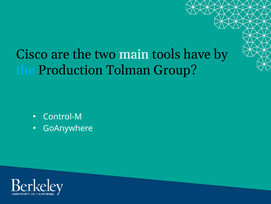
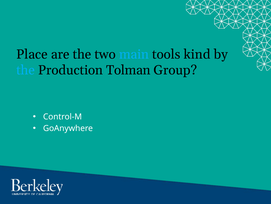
Cisco: Cisco -> Place
main colour: white -> light blue
have: have -> kind
